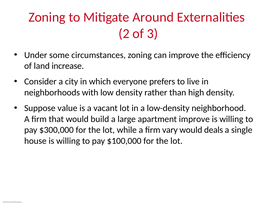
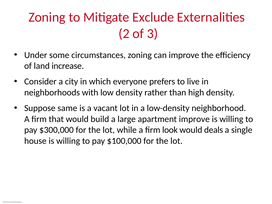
Around: Around -> Exclude
value: value -> same
vary: vary -> look
